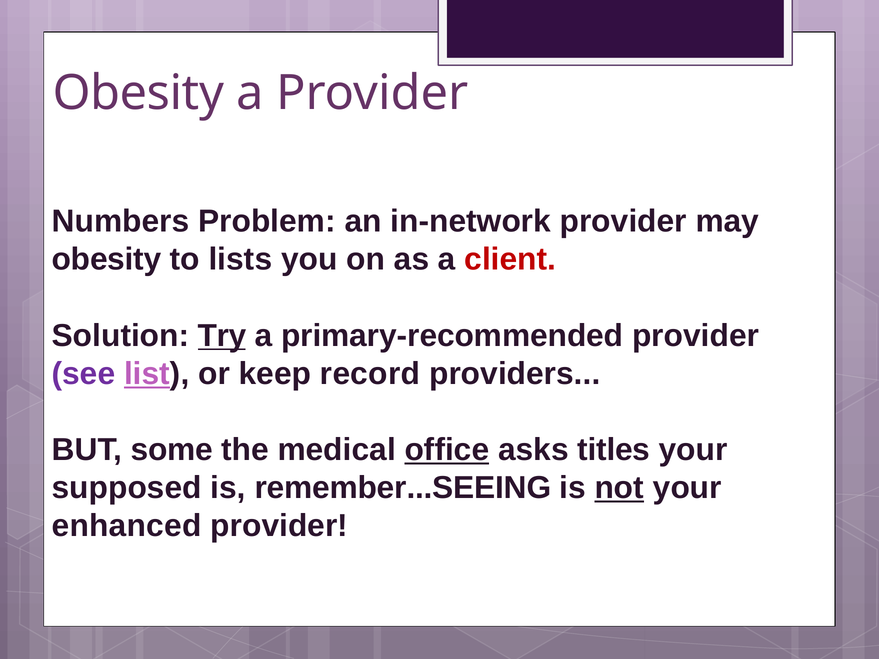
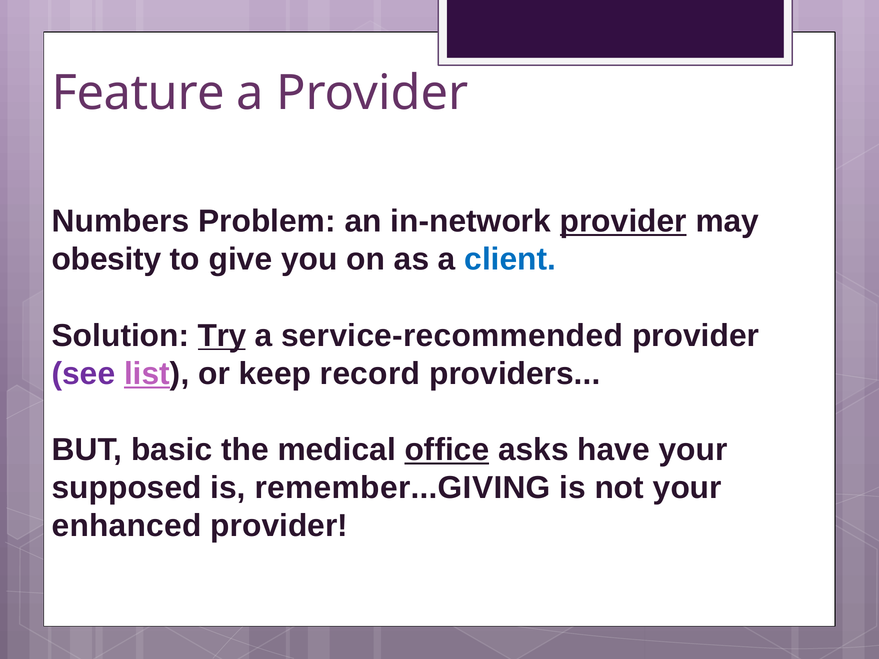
Obesity at (138, 93): Obesity -> Feature
provider at (623, 222) underline: none -> present
lists: lists -> give
client colour: red -> blue
primary-recommended: primary-recommended -> service-recommended
some: some -> basic
titles: titles -> have
remember...SEEING: remember...SEEING -> remember...GIVING
not underline: present -> none
